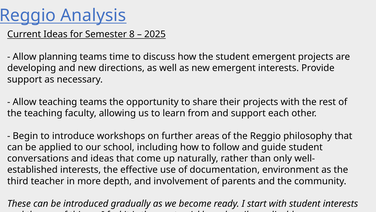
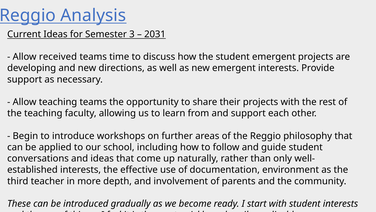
8: 8 -> 3
2025: 2025 -> 2031
planning: planning -> received
